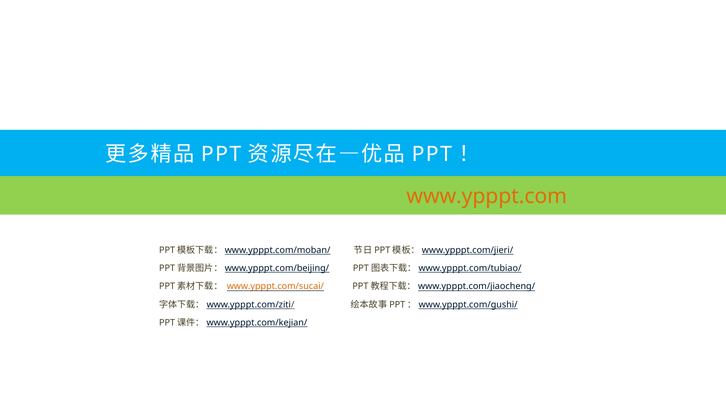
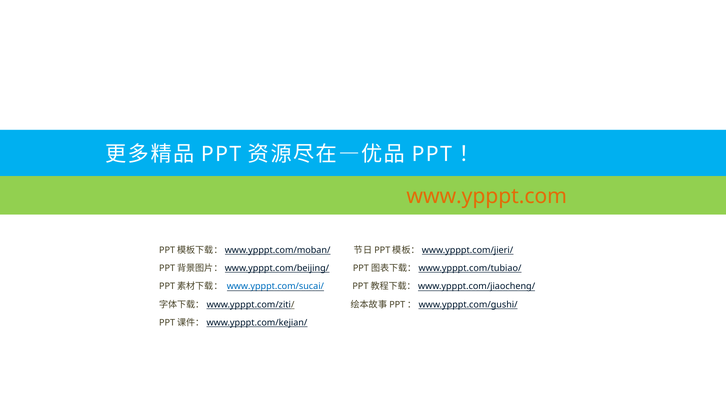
www.ypppt.com/sucai/ colour: orange -> blue
